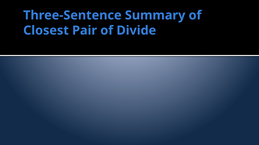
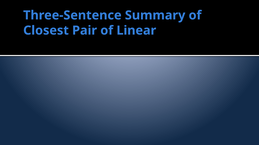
Divide: Divide -> Linear
